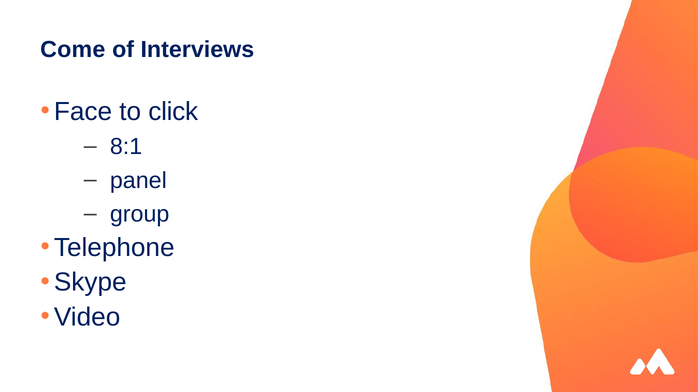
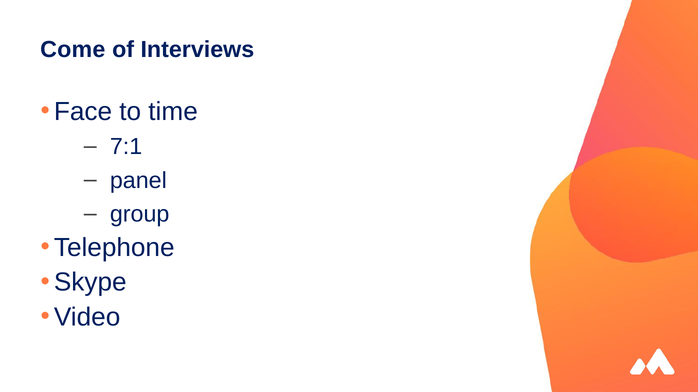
click: click -> time
8:1: 8:1 -> 7:1
